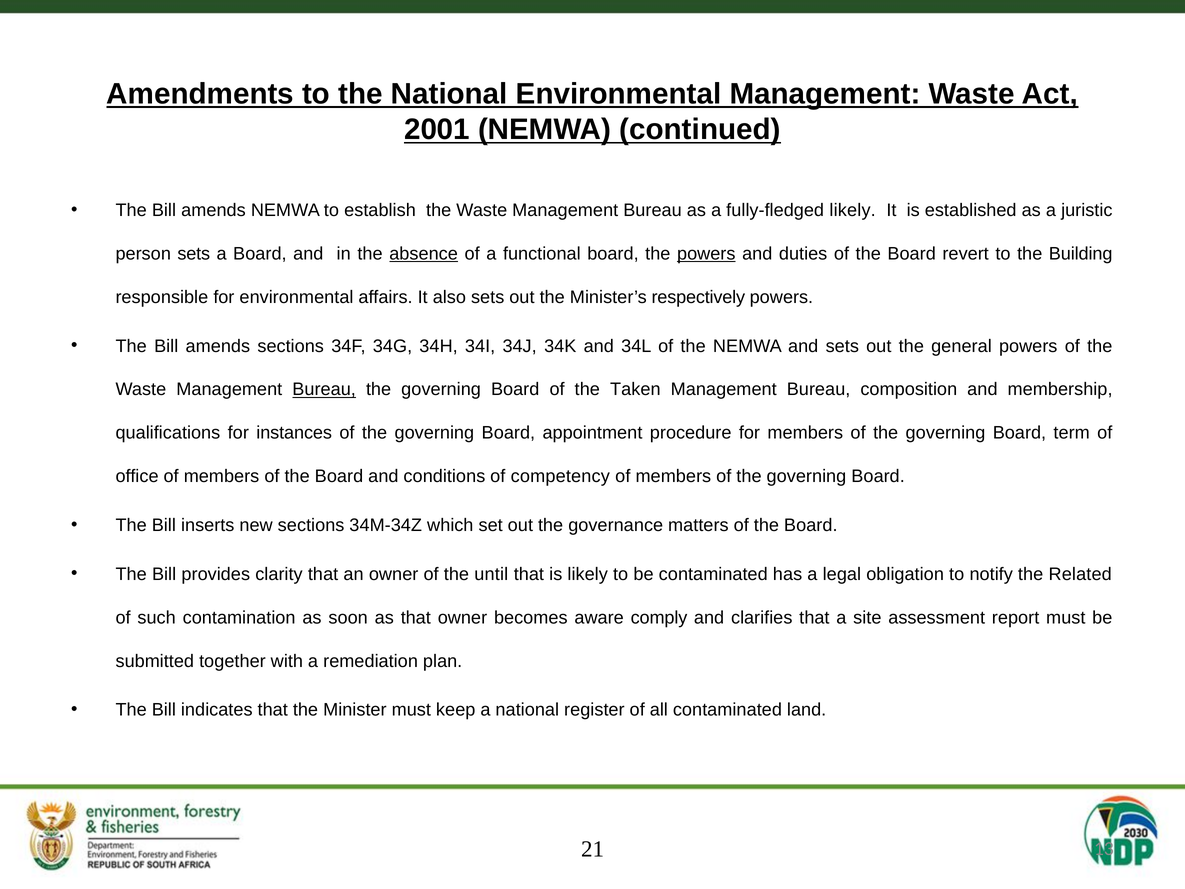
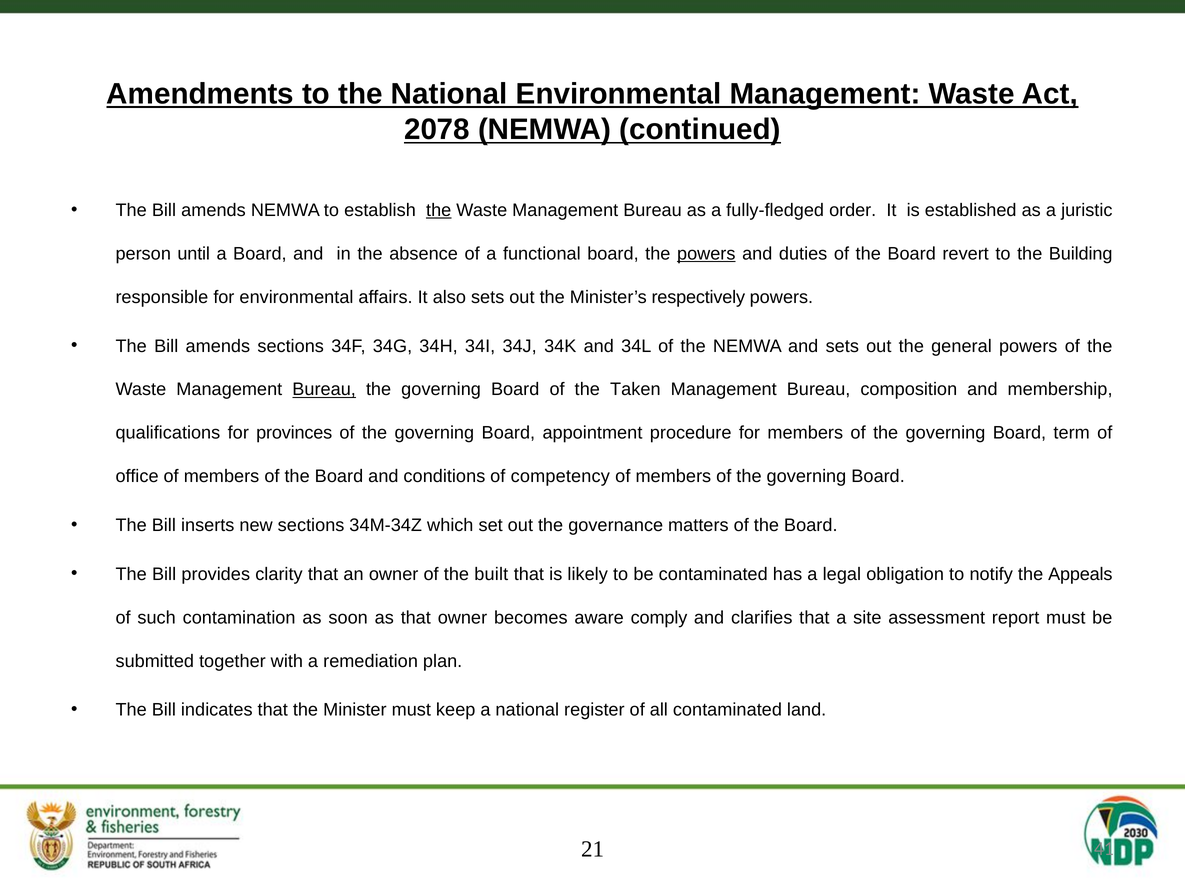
2001: 2001 -> 2078
the at (439, 210) underline: none -> present
fully-fledged likely: likely -> order
person sets: sets -> until
absence underline: present -> none
instances: instances -> provinces
until: until -> built
Related: Related -> Appeals
13: 13 -> 41
